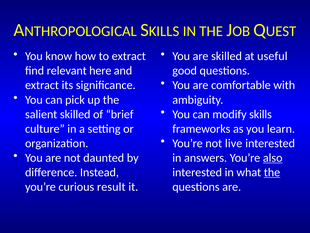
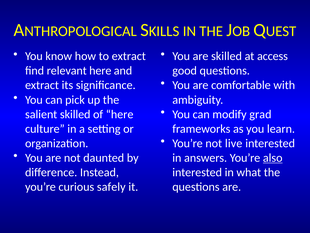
useful: useful -> access
skills: skills -> grad
of brief: brief -> here
the at (272, 172) underline: present -> none
result: result -> safely
